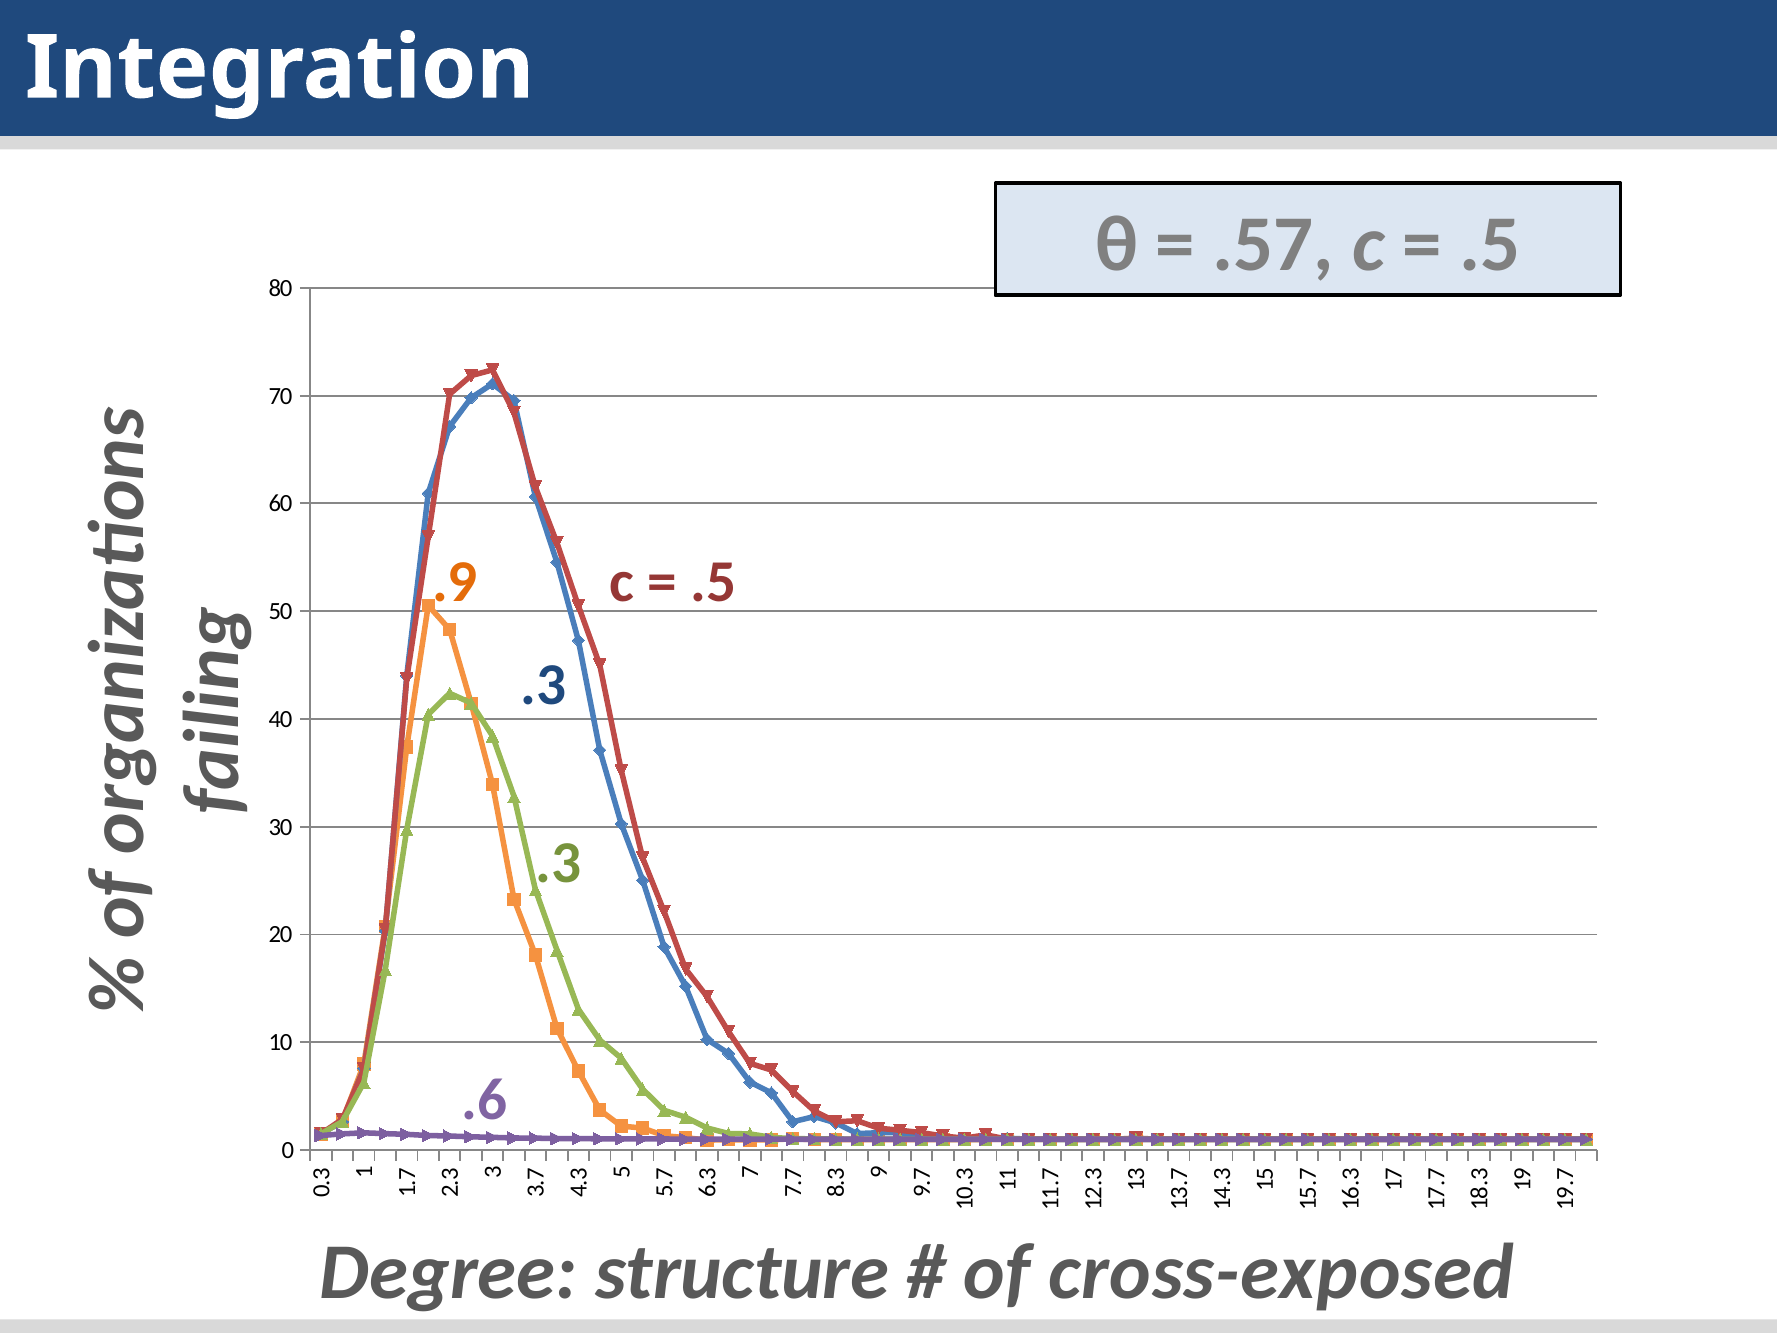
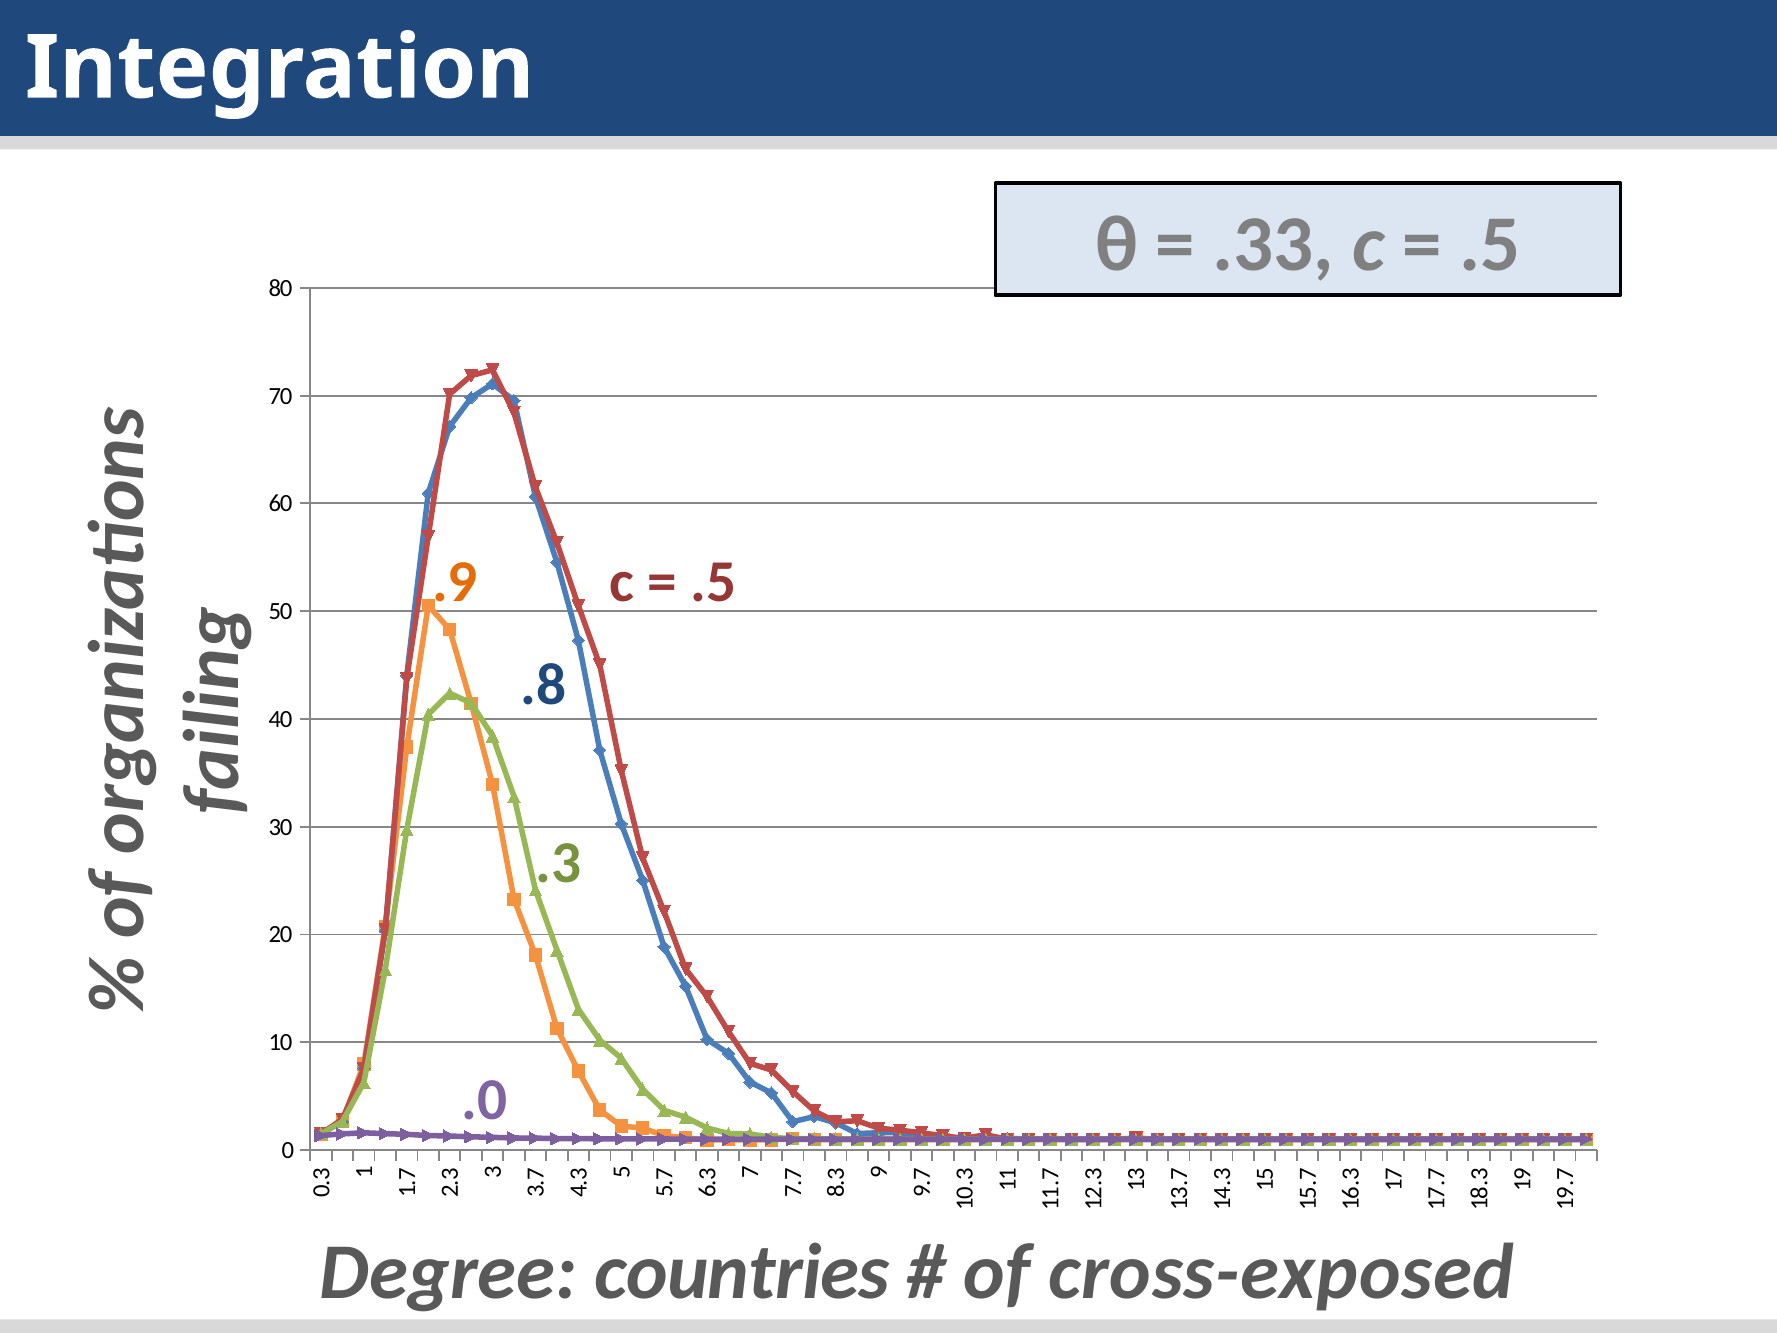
.57: .57 -> .33
.3 at (544, 685): .3 -> .8
.6: .6 -> .0
structure: structure -> countries
